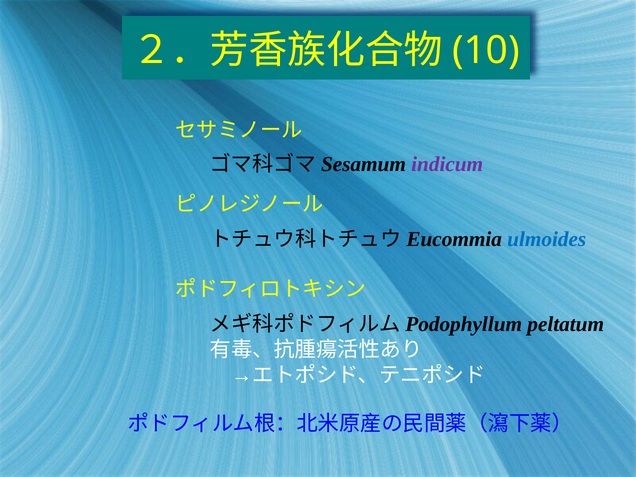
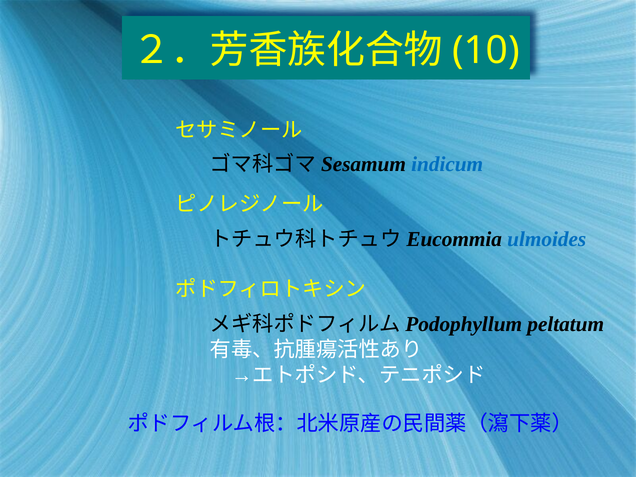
indicum colour: purple -> blue
